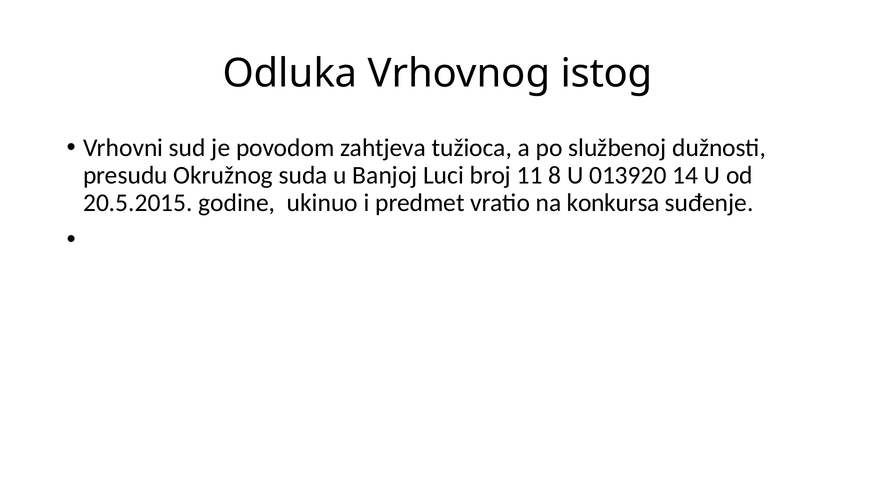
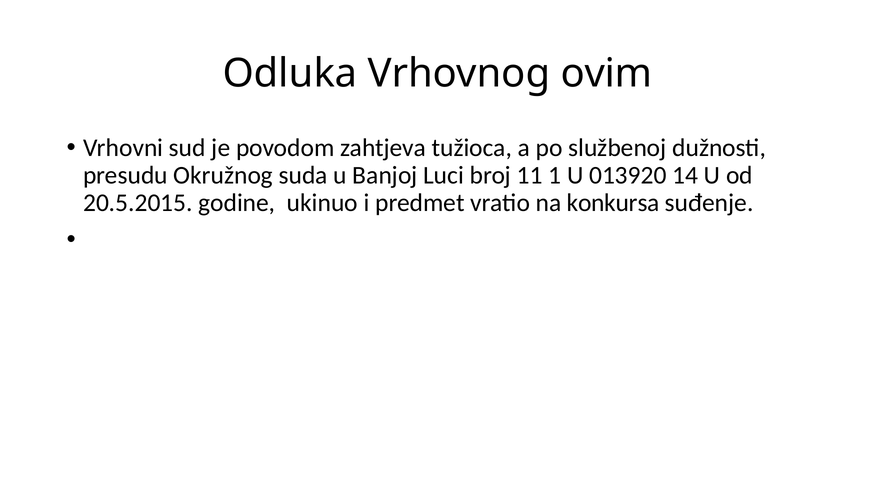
istog: istog -> ovim
8: 8 -> 1
